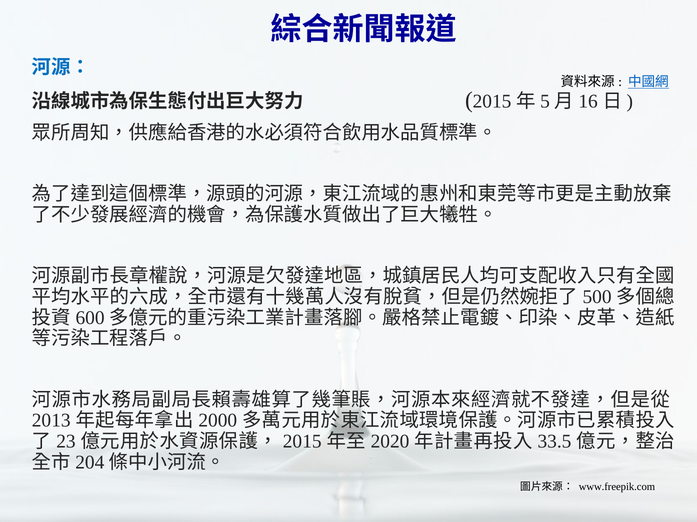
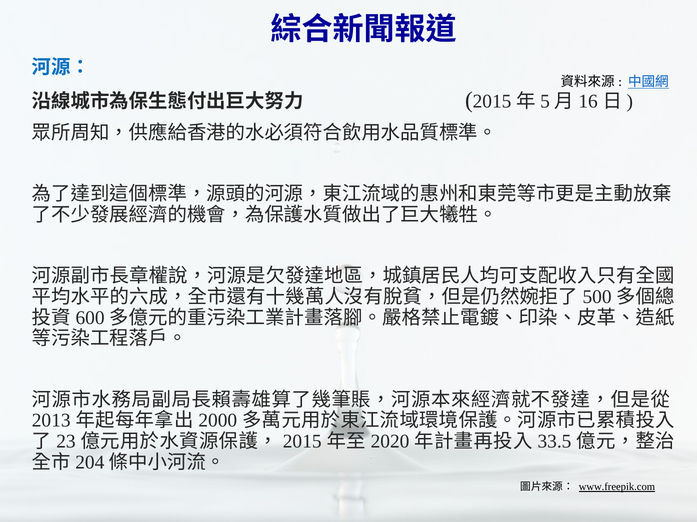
www.freepik.com underline: none -> present
